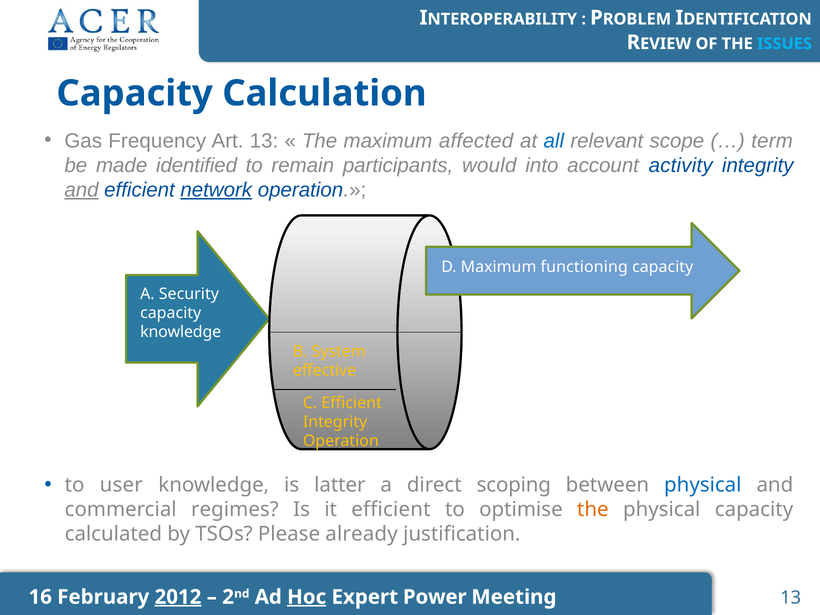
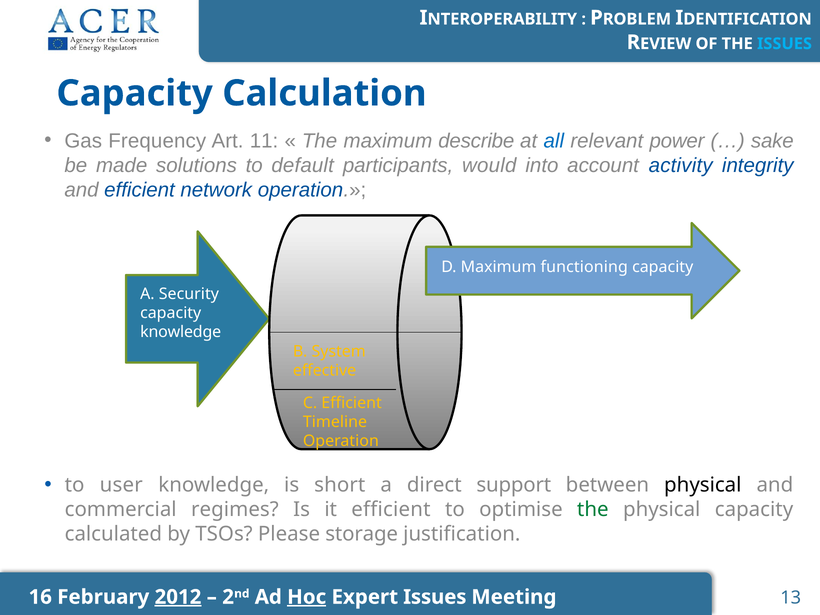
Art 13: 13 -> 11
affected: affected -> describe
scope: scope -> power
term: term -> sake
identified: identified -> solutions
remain: remain -> default
and at (82, 190) underline: present -> none
network underline: present -> none
Integrity at (335, 422): Integrity -> Timeline
latter: latter -> short
scoping: scoping -> support
physical at (703, 485) colour: blue -> black
the at (593, 509) colour: orange -> green
already: already -> storage
Expert Power: Power -> Issues
